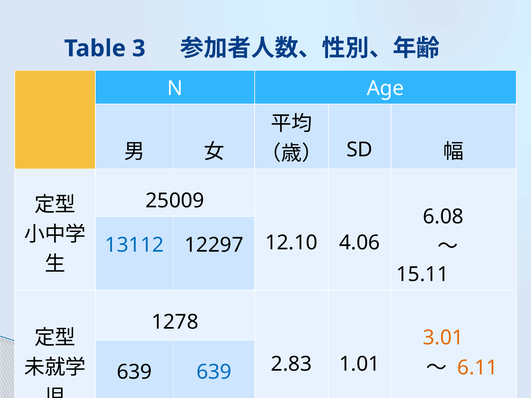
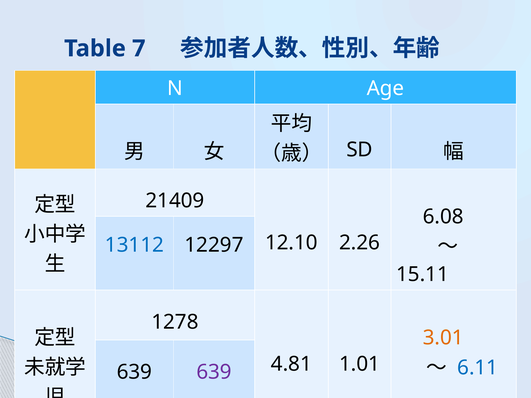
3: 3 -> 7
25009: 25009 -> 21409
4.06: 4.06 -> 2.26
2.83: 2.83 -> 4.81
6.11 colour: orange -> blue
639 at (214, 372) colour: blue -> purple
